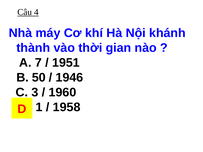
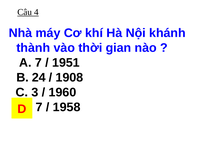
50: 50 -> 24
1946: 1946 -> 1908
1 at (39, 107): 1 -> 7
